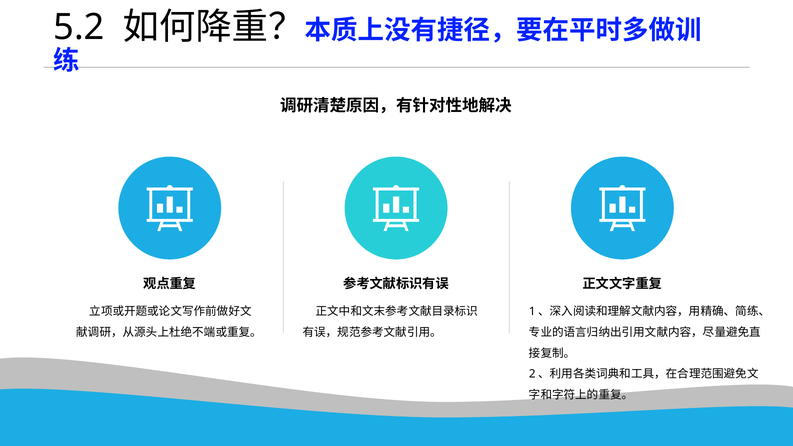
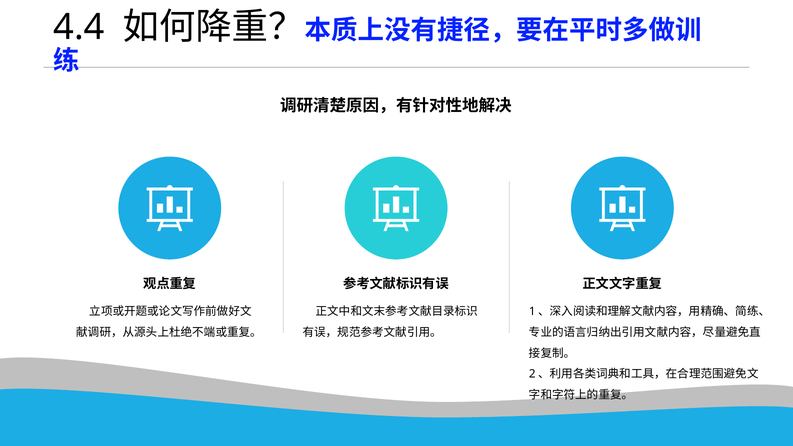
5.2: 5.2 -> 4.4
